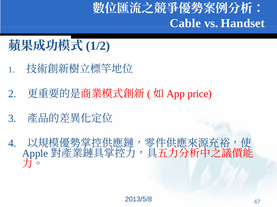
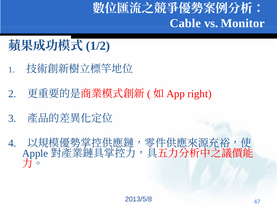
Handset: Handset -> Monitor
price: price -> right
